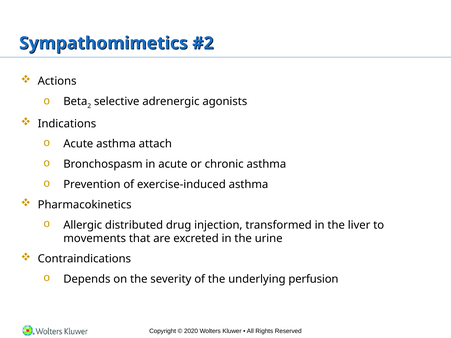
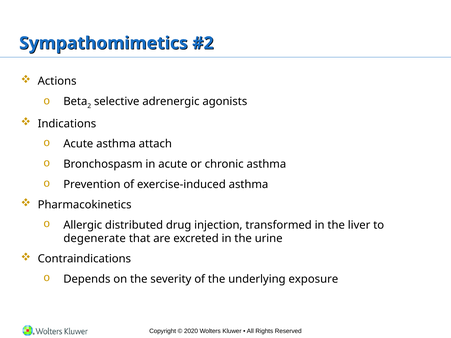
movements: movements -> degenerate
perfusion: perfusion -> exposure
